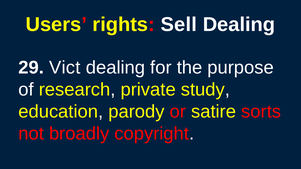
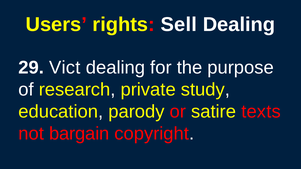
sorts: sorts -> texts
broadly: broadly -> bargain
